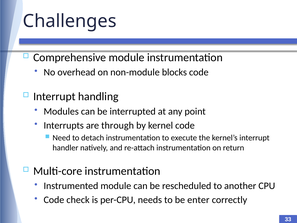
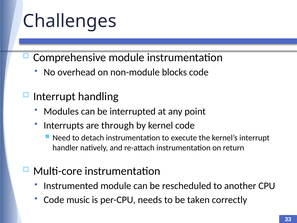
check: check -> music
enter: enter -> taken
